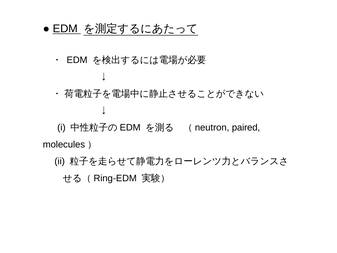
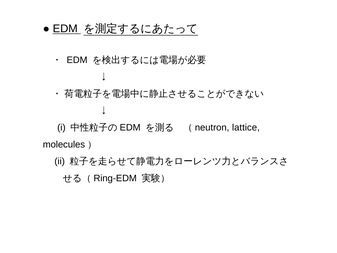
paired: paired -> lattice
